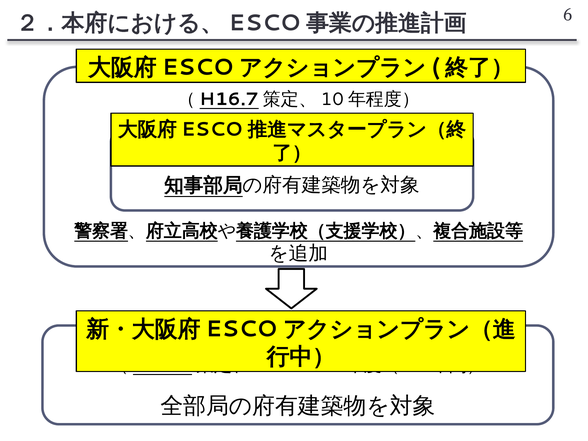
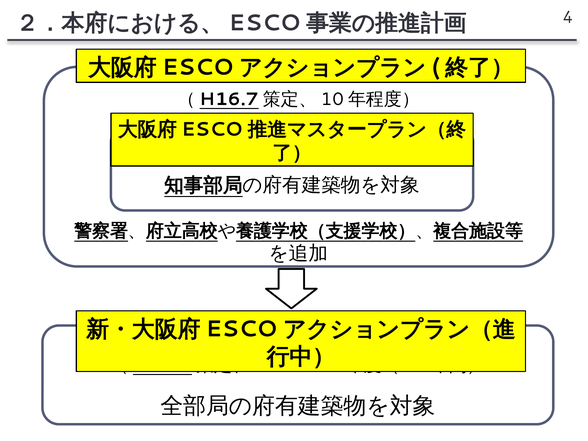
6: 6 -> 4
